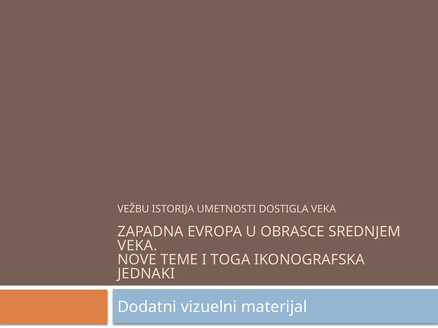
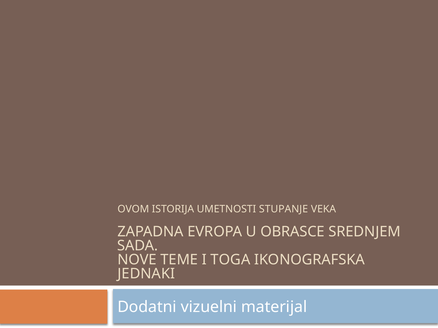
VEŽBU: VEŽBU -> OVOM
DOSTIGLA: DOSTIGLA -> STUPANJE
VEKA at (137, 246): VEKA -> SADA
